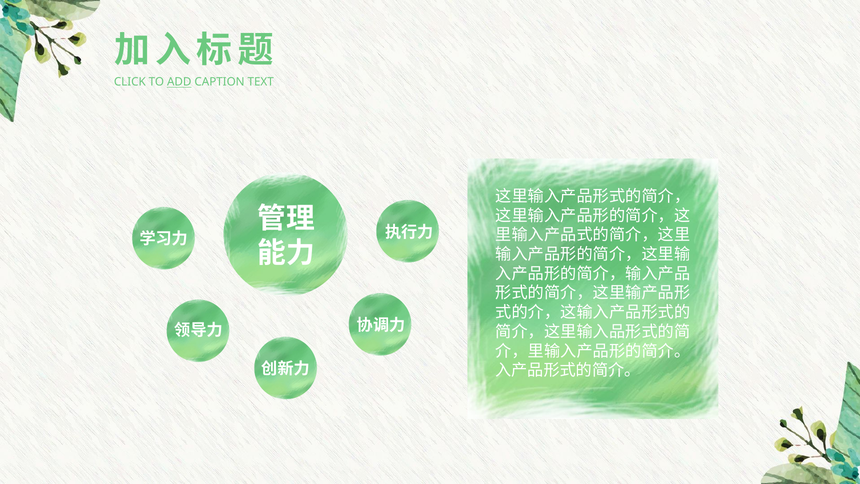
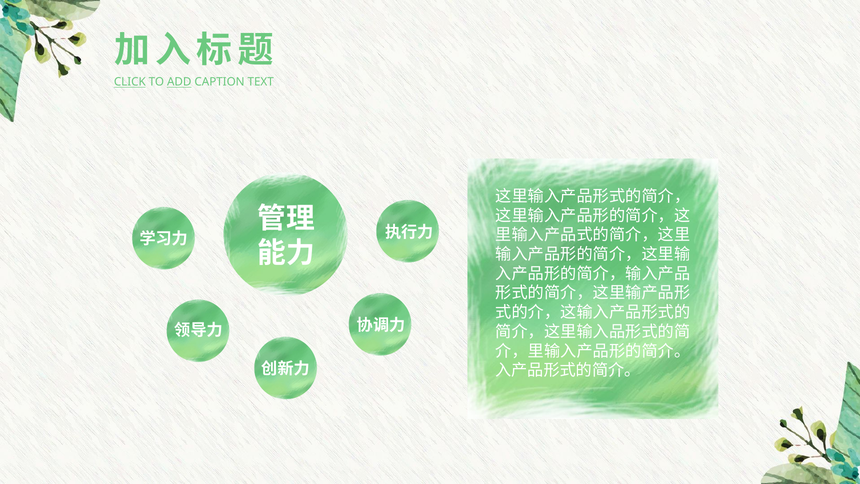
CLICK underline: none -> present
